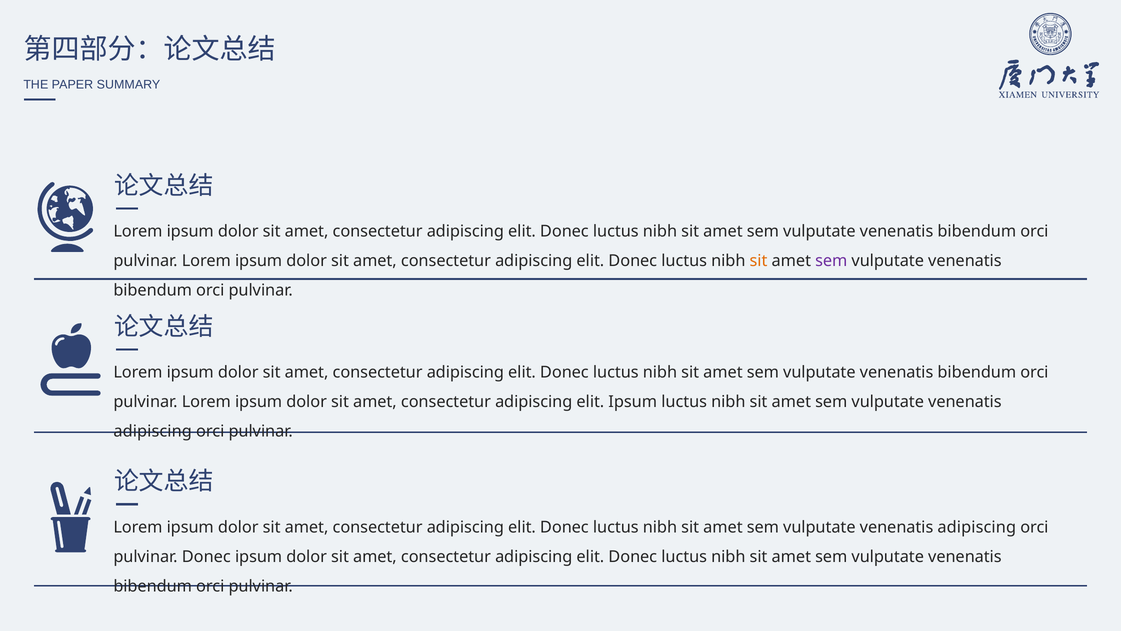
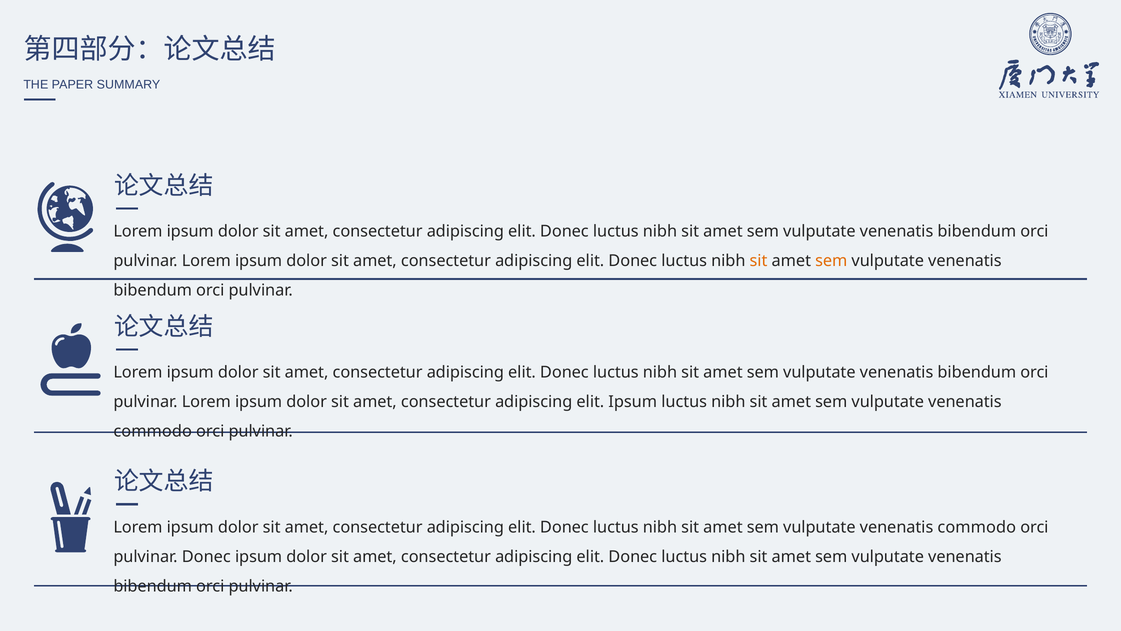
sem at (831, 261) colour: purple -> orange
adipiscing at (153, 431): adipiscing -> commodo
adipiscing at (977, 527): adipiscing -> commodo
